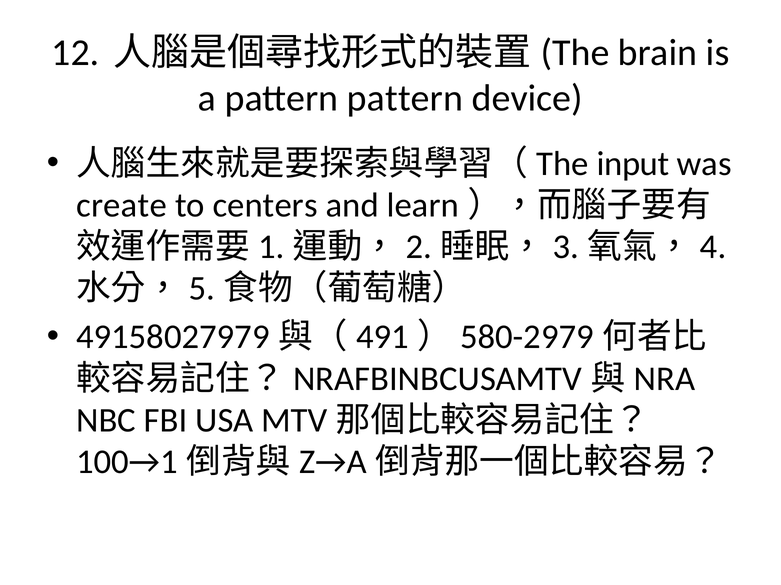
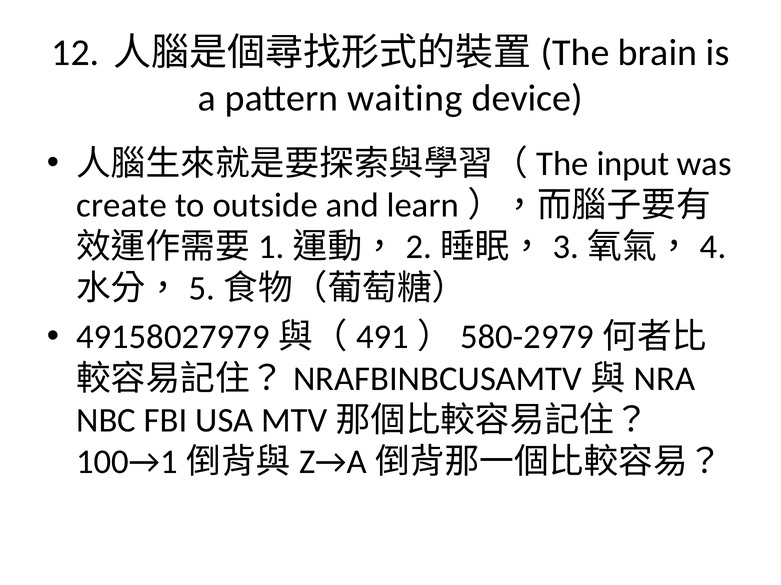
pattern pattern: pattern -> waiting
centers: centers -> outside
